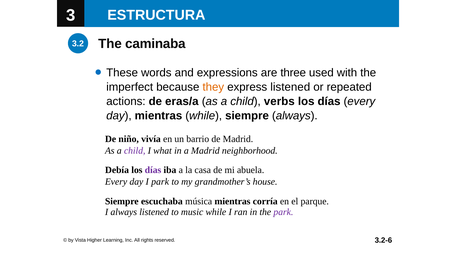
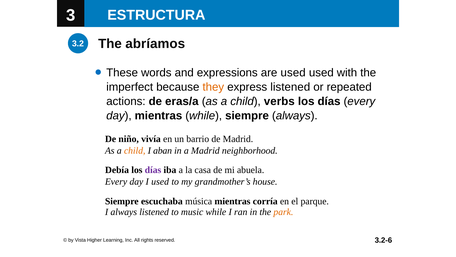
caminaba: caminaba -> abríamos
are three: three -> used
child at (135, 150) colour: purple -> orange
what: what -> aban
I park: park -> used
park at (283, 212) colour: purple -> orange
